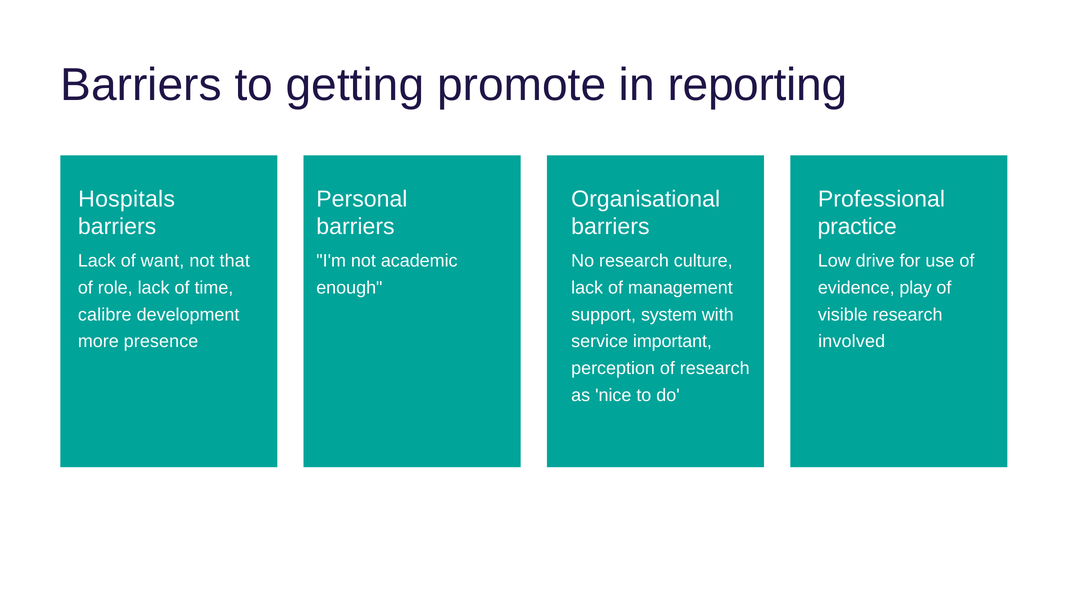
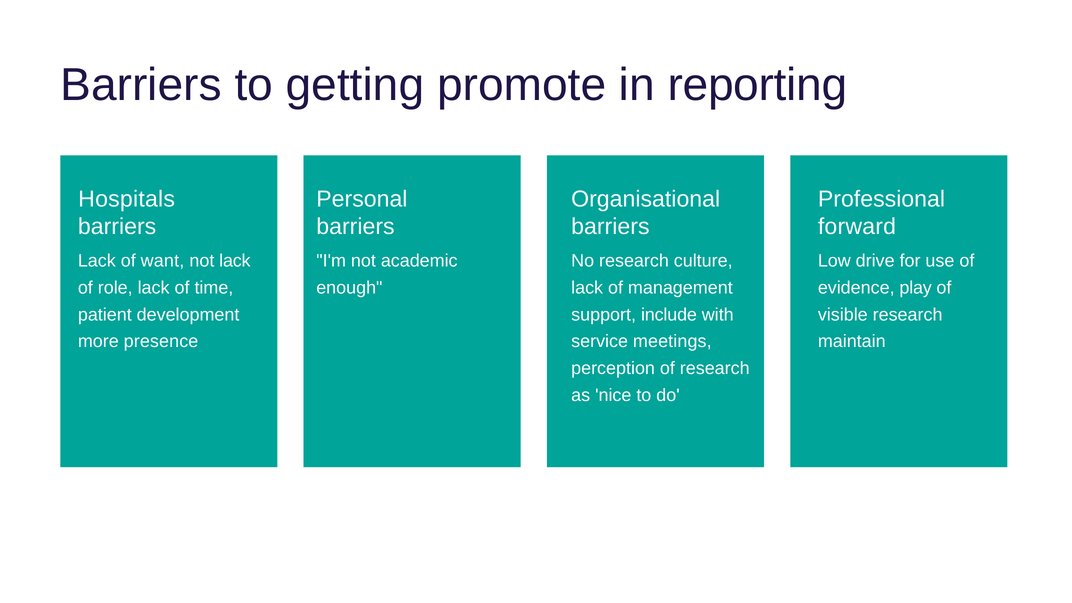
practice: practice -> forward
not that: that -> lack
calibre: calibre -> patient
system: system -> include
important: important -> meetings
involved: involved -> maintain
